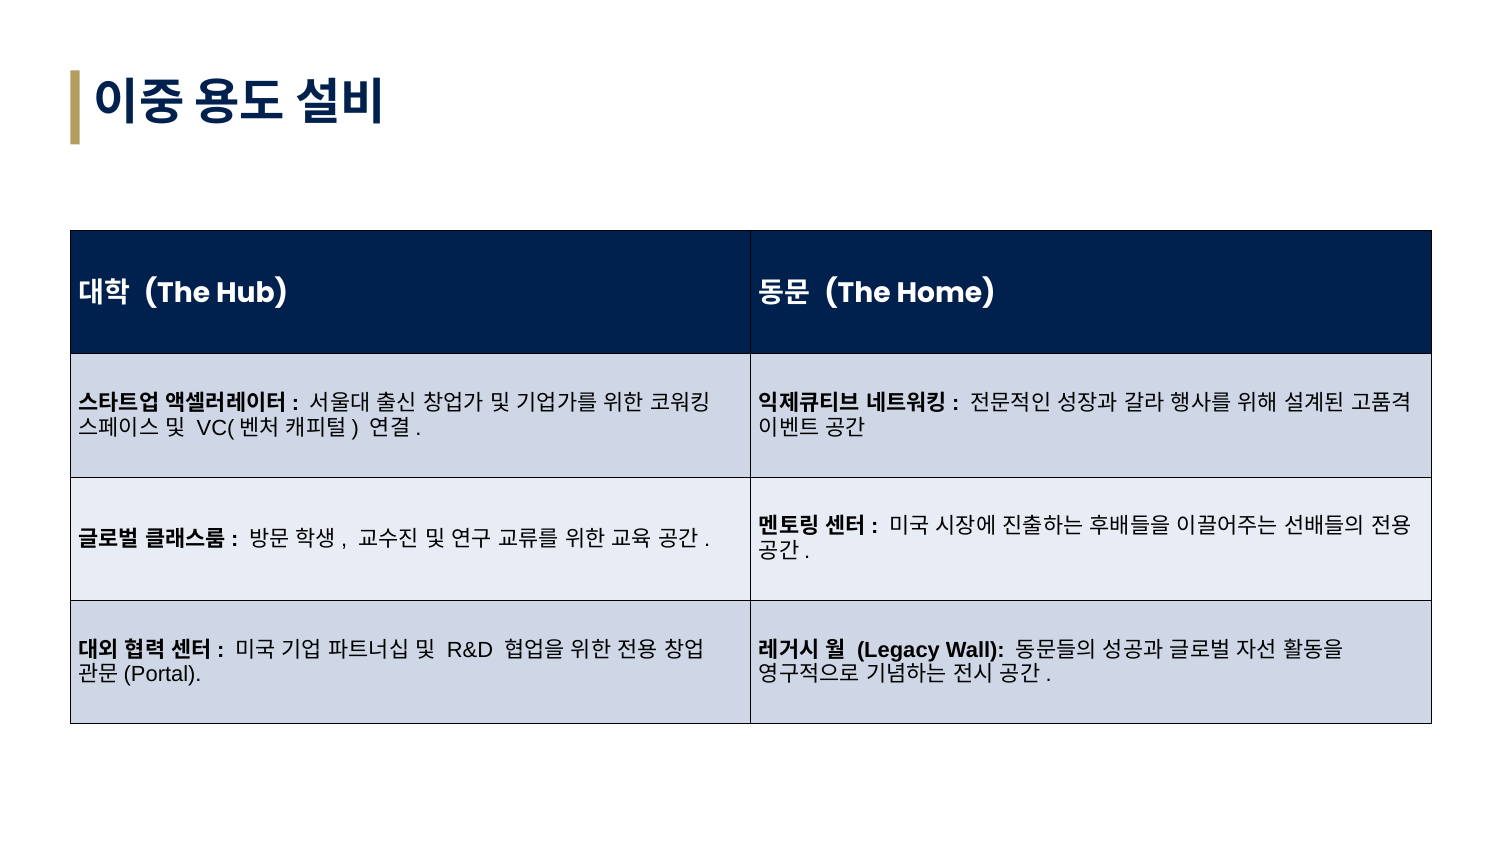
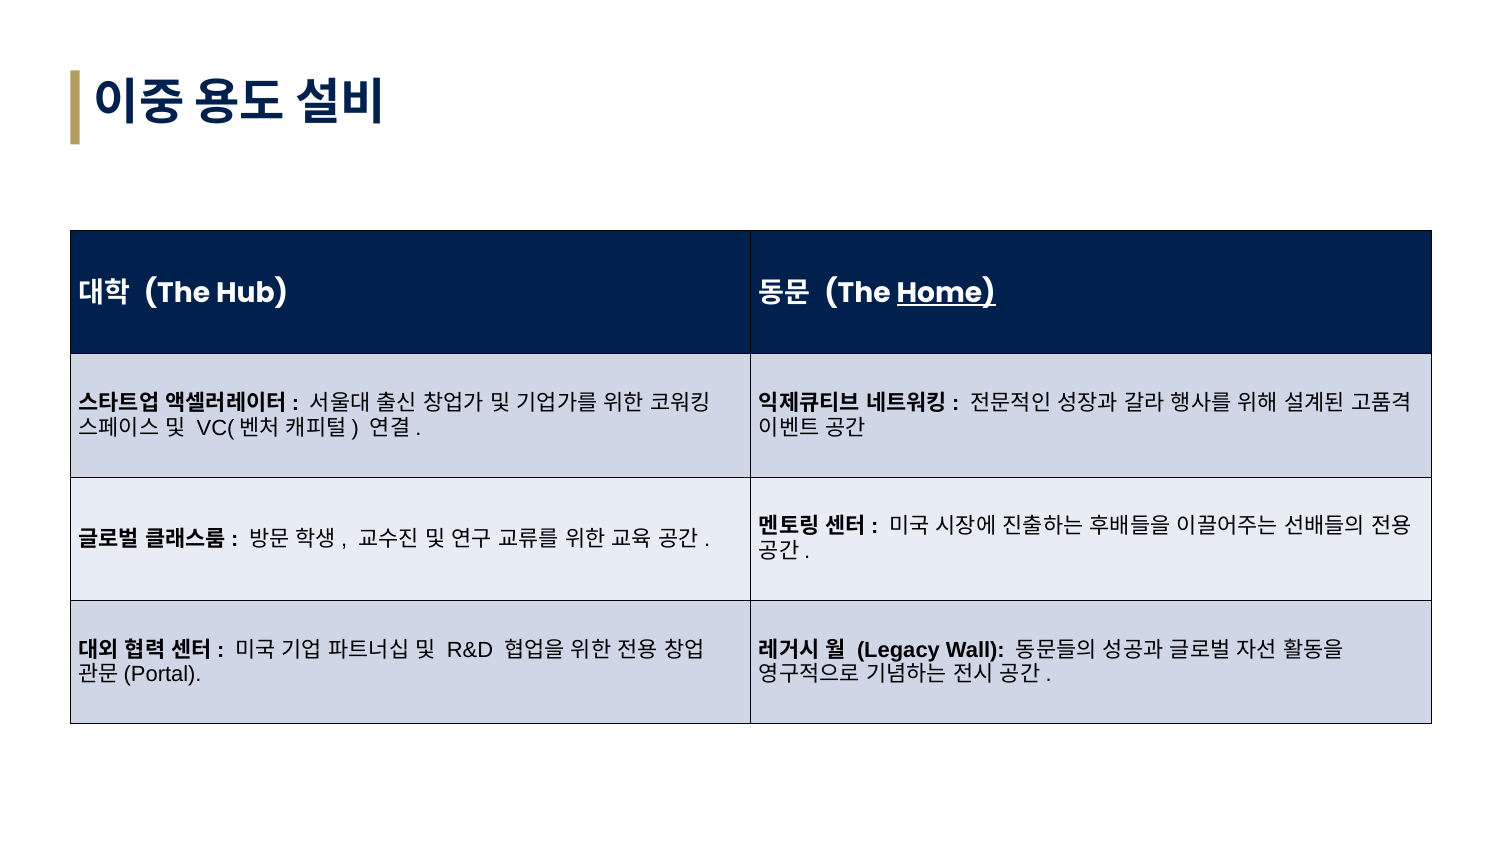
Home underline: none -> present
